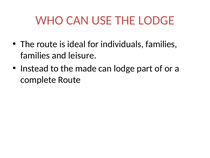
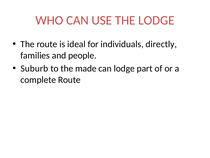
individuals families: families -> directly
leisure: leisure -> people
Instead: Instead -> Suburb
